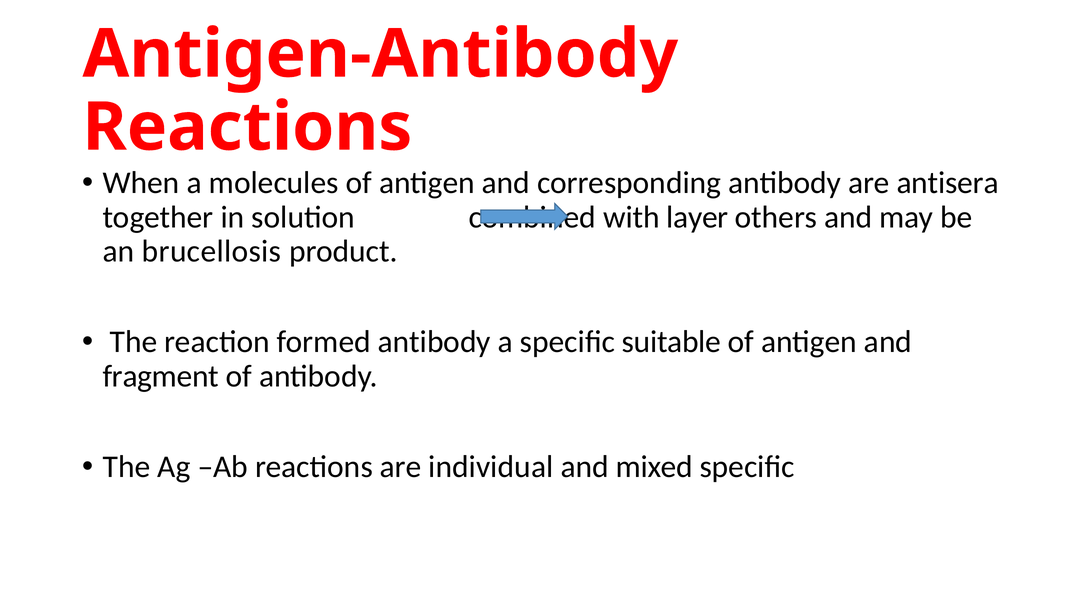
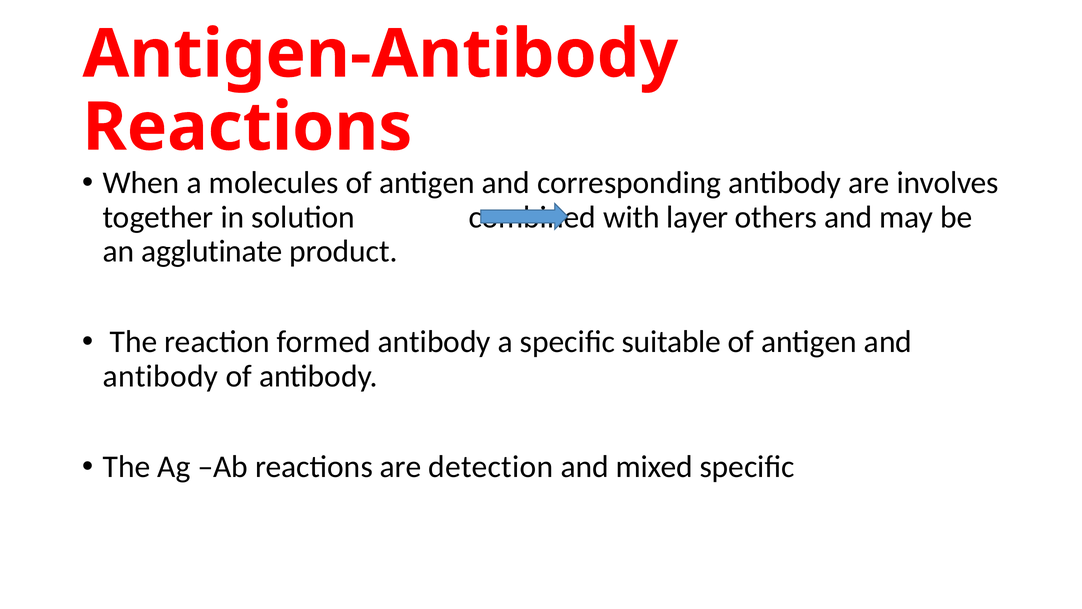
antisera: antisera -> involves
brucellosis: brucellosis -> agglutinate
fragment at (161, 376): fragment -> antibody
individual: individual -> detection
